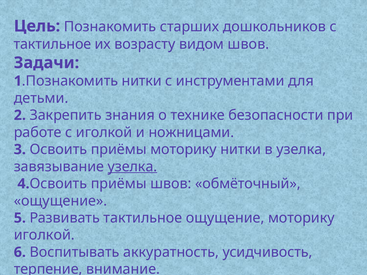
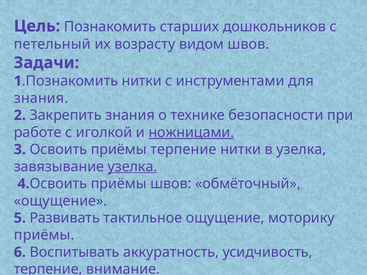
тактильное at (52, 44): тактильное -> петельный
детьми at (41, 98): детьми -> знания
ножницами underline: none -> present
приёмы моторику: моторику -> терпение
иголкой at (44, 235): иголкой -> приёмы
